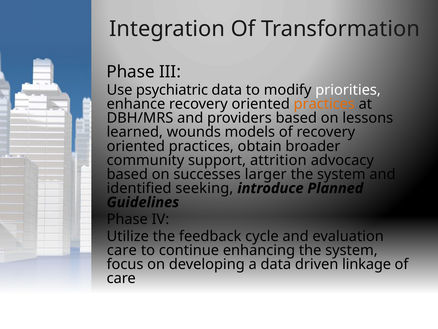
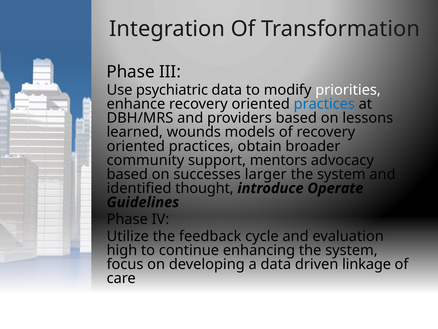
practices at (324, 104) colour: orange -> blue
attrition: attrition -> mentors
seeking: seeking -> thought
Planned: Planned -> Operate
care at (122, 250): care -> high
